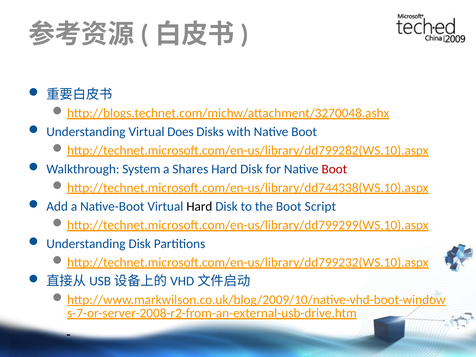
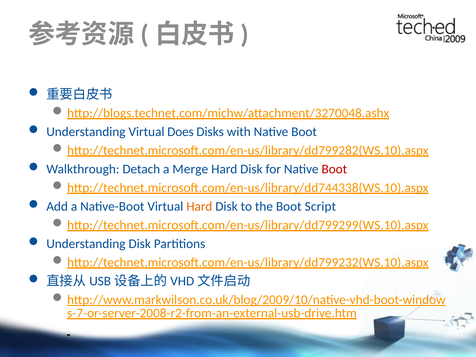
System: System -> Detach
Shares: Shares -> Merge
Hard at (199, 207) colour: black -> orange
